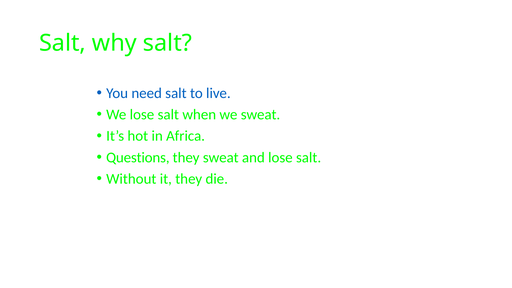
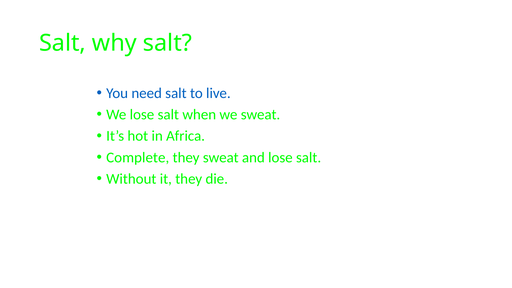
Questions: Questions -> Complete
